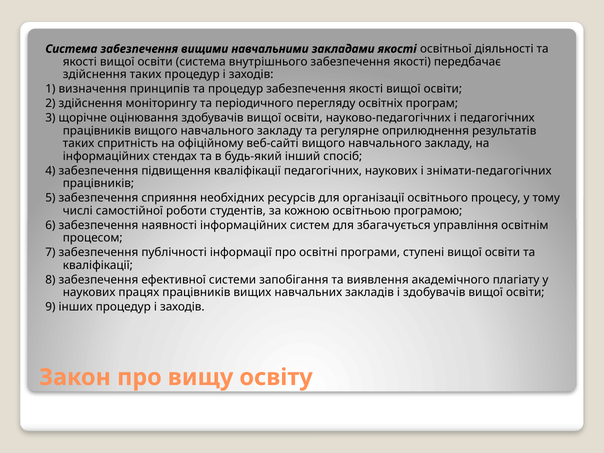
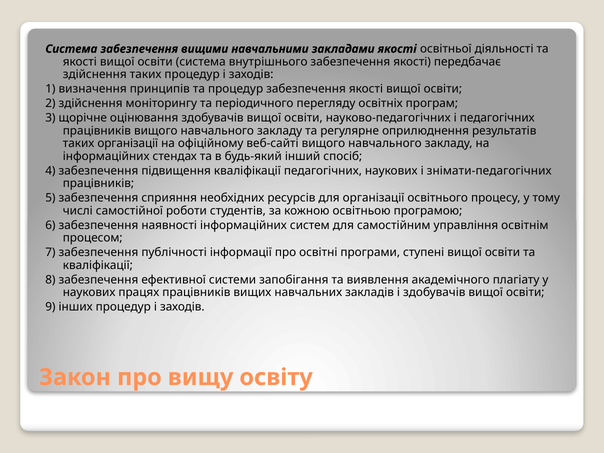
таких спритність: спритність -> організації
збагачується: збагачується -> самостійним
